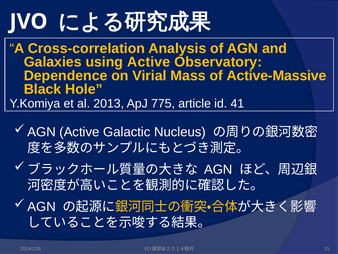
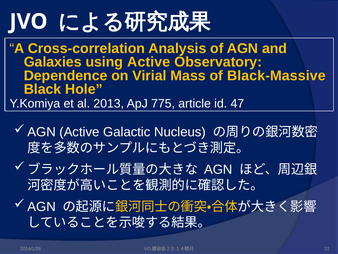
Active-Massive: Active-Massive -> Black-Massive
41: 41 -> 47
